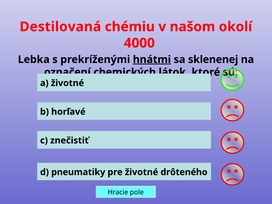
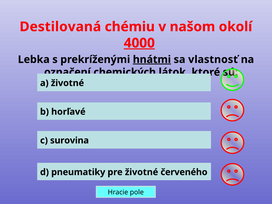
4000 underline: none -> present
sklenenej: sklenenej -> vlastnosť
znečistiť: znečistiť -> surovina
drôteného: drôteného -> červeného
